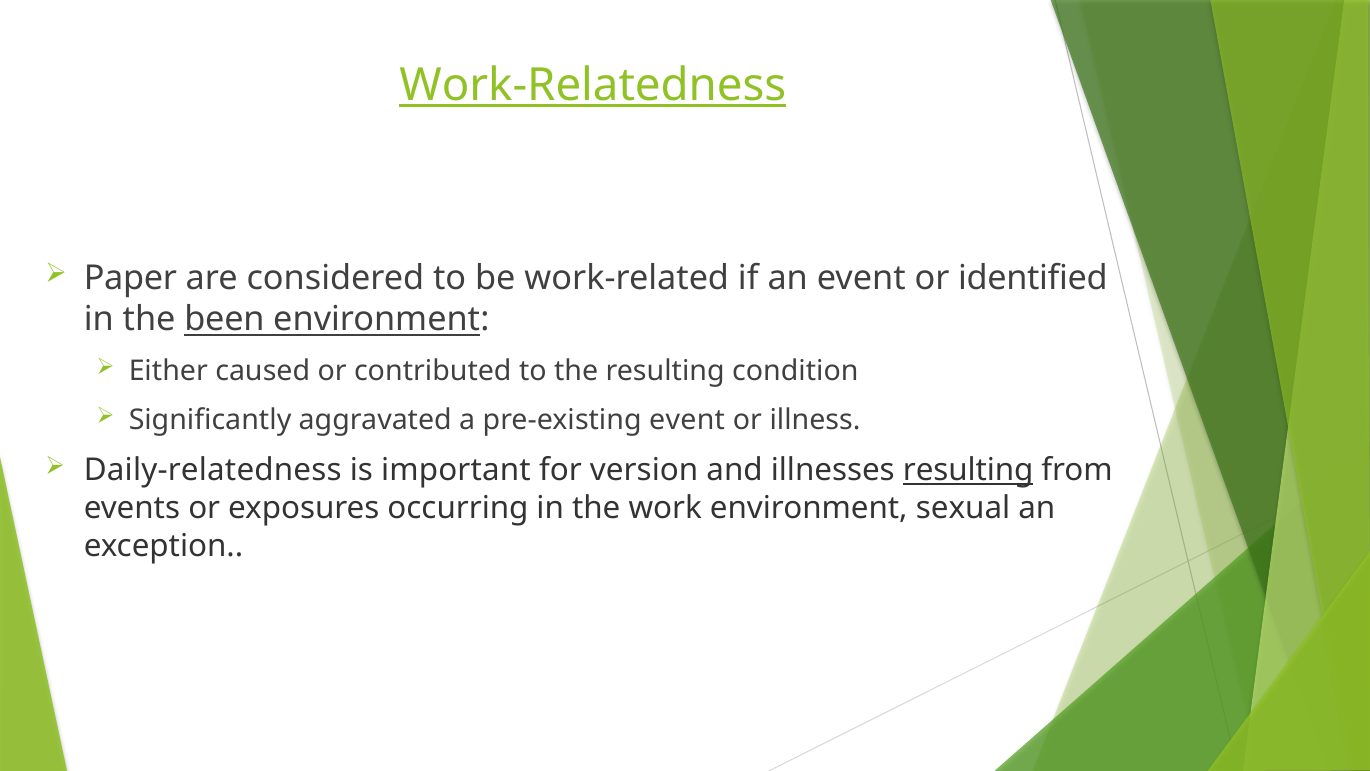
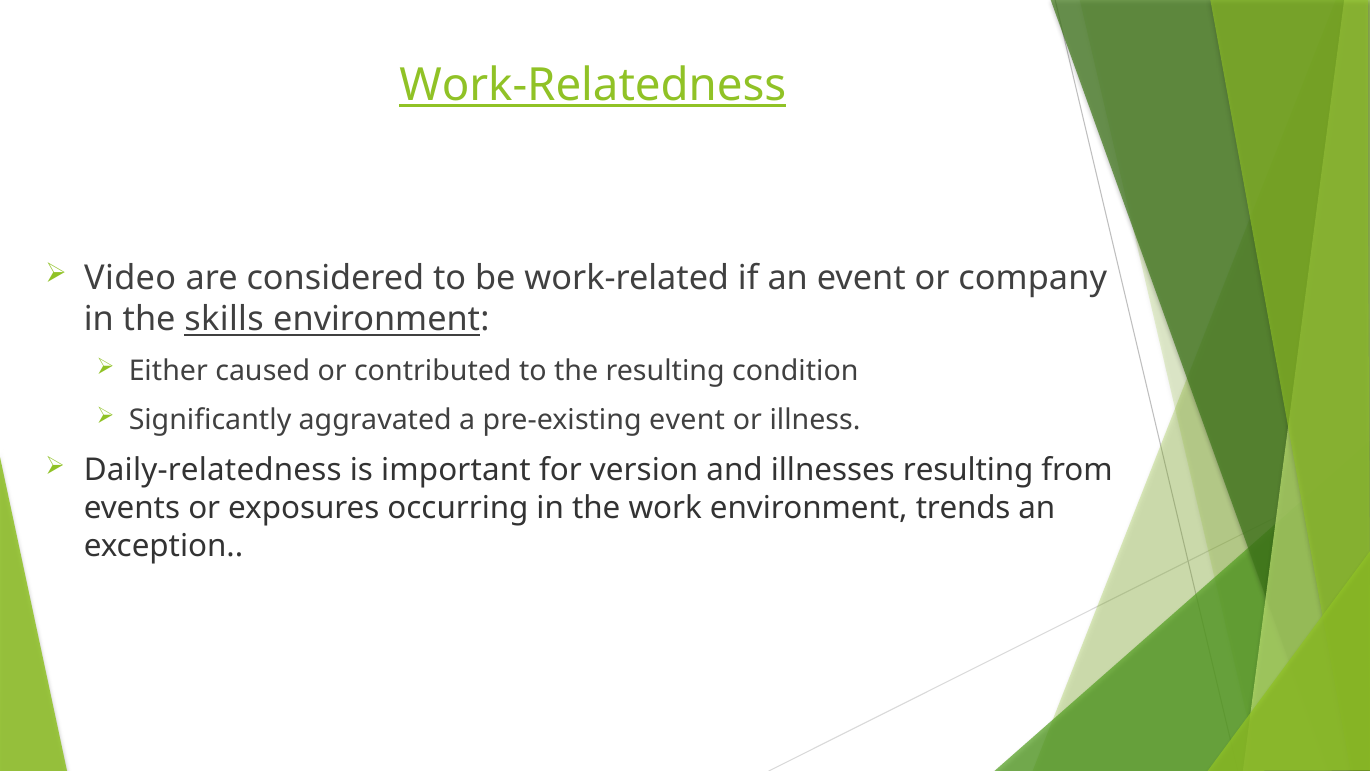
Paper: Paper -> Video
identified: identified -> company
been: been -> skills
resulting at (968, 470) underline: present -> none
sexual: sexual -> trends
